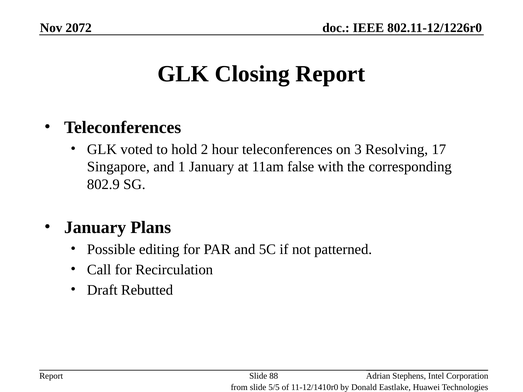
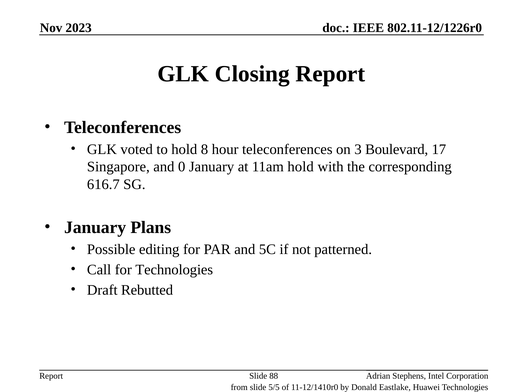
2072: 2072 -> 2023
2: 2 -> 8
Resolving: Resolving -> Boulevard
1: 1 -> 0
11am false: false -> hold
802.9: 802.9 -> 616.7
for Recirculation: Recirculation -> Technologies
